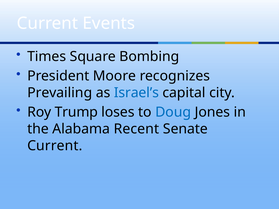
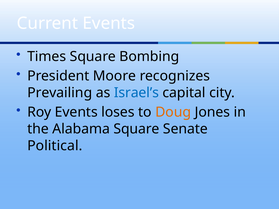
Roy Trump: Trump -> Events
Doug colour: blue -> orange
Alabama Recent: Recent -> Square
Current at (55, 146): Current -> Political
